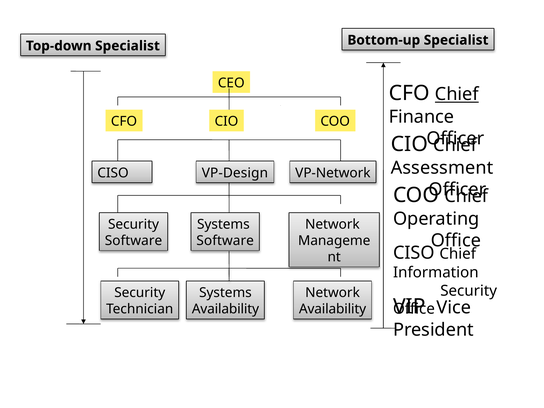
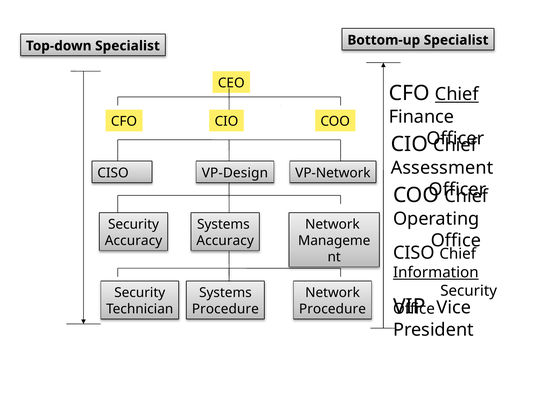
Software at (133, 241): Software -> Accuracy
Software at (225, 241): Software -> Accuracy
Information underline: none -> present
Availability at (225, 309): Availability -> Procedure
Availability at (333, 309): Availability -> Procedure
